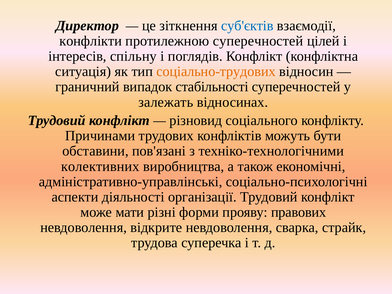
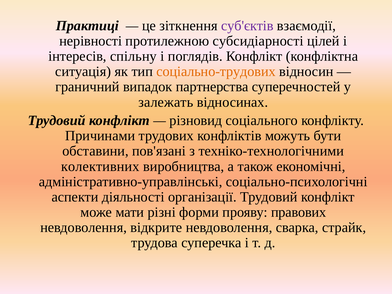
Директор: Директор -> Практиці
суб'єктів colour: blue -> purple
конфлікти: конфлікти -> нерівності
протилежною суперечностей: суперечностей -> субсидіарності
стабільності: стабільності -> партнерства
